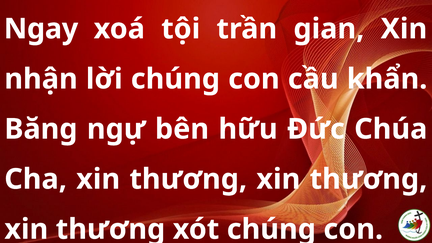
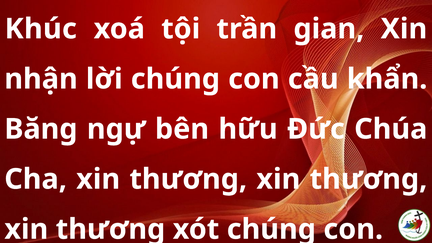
Ngay: Ngay -> Khúc
